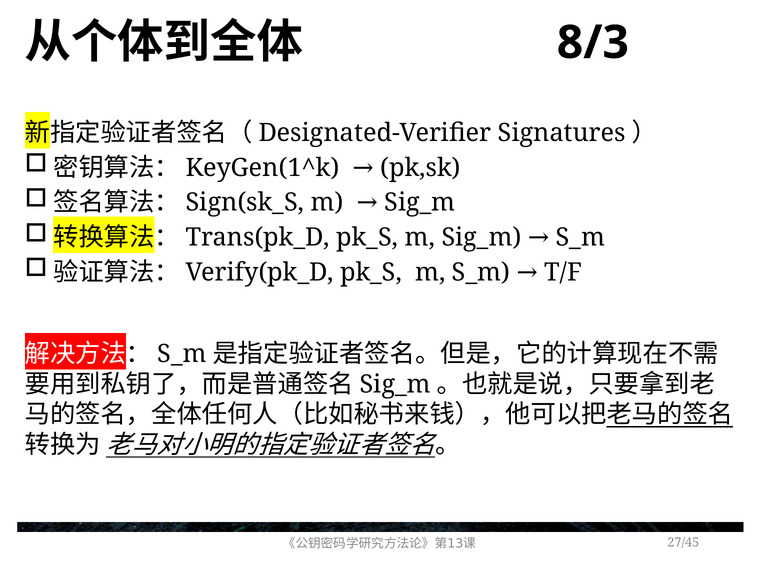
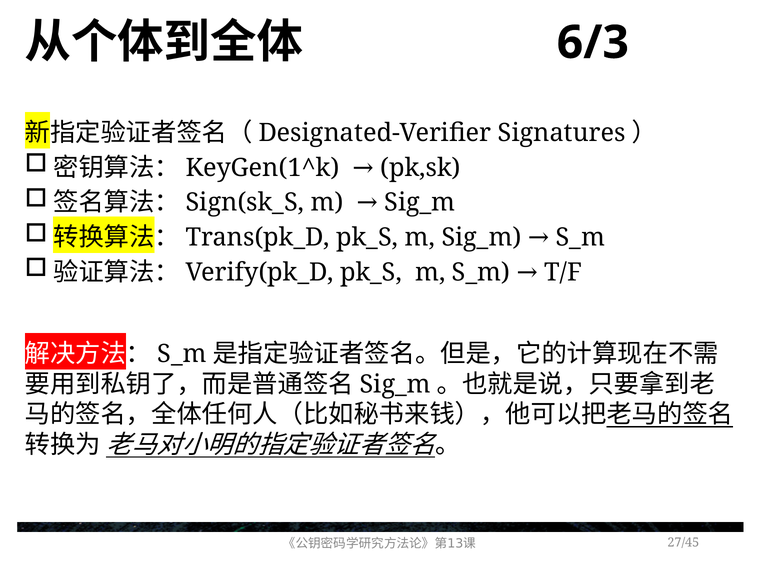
8/3: 8/3 -> 6/3
